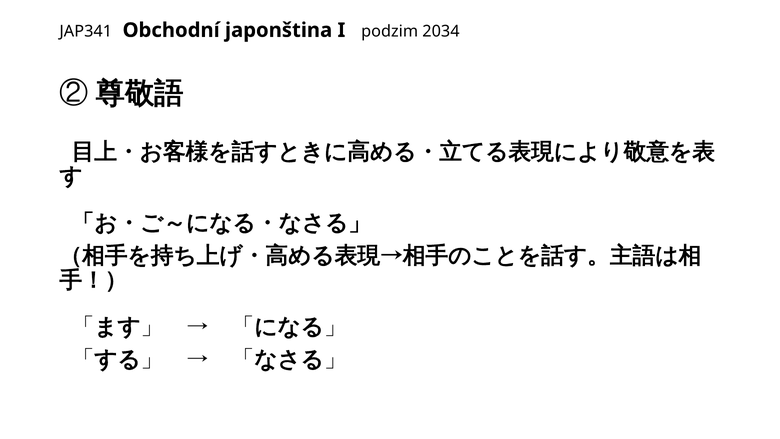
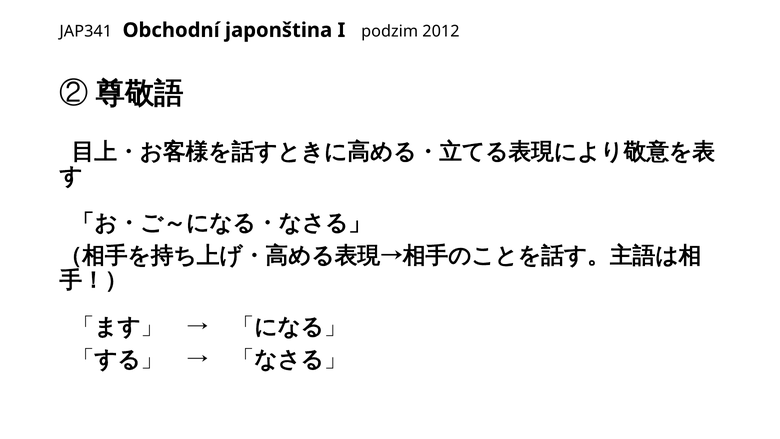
2034: 2034 -> 2012
